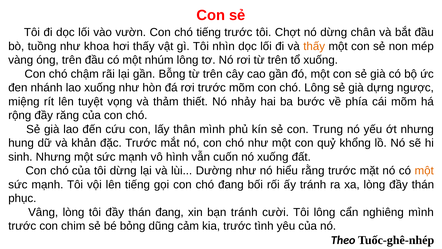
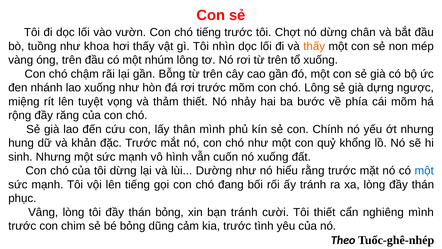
Trung: Trung -> Chính
một at (424, 170) colour: orange -> blue
thán đang: đang -> bỏng
Tôi lông: lông -> thiết
